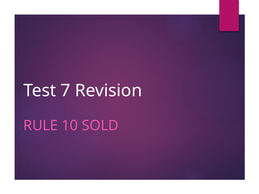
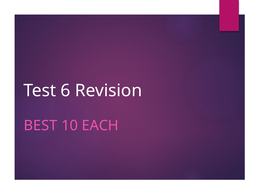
7: 7 -> 6
RULE: RULE -> BEST
SOLD: SOLD -> EACH
